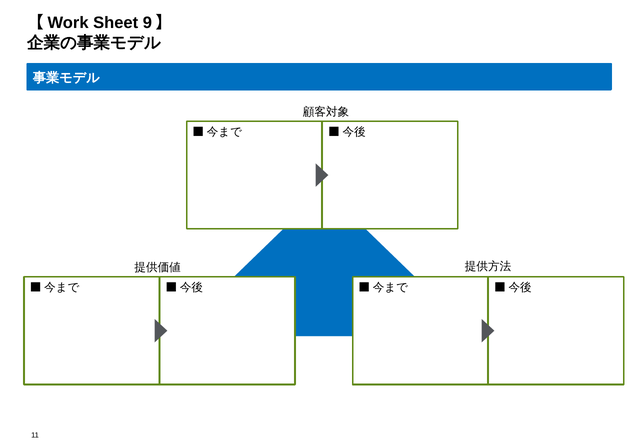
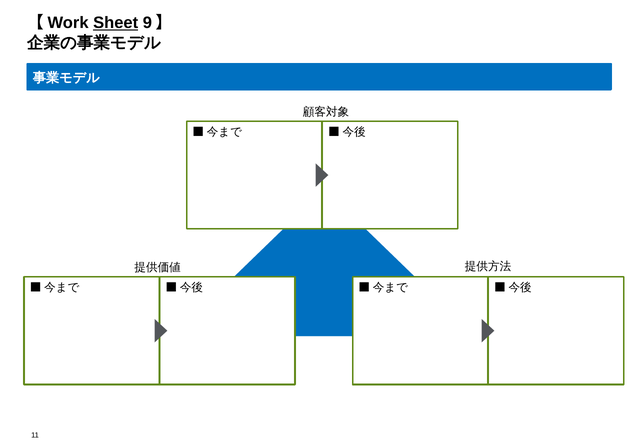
Sheet underline: none -> present
